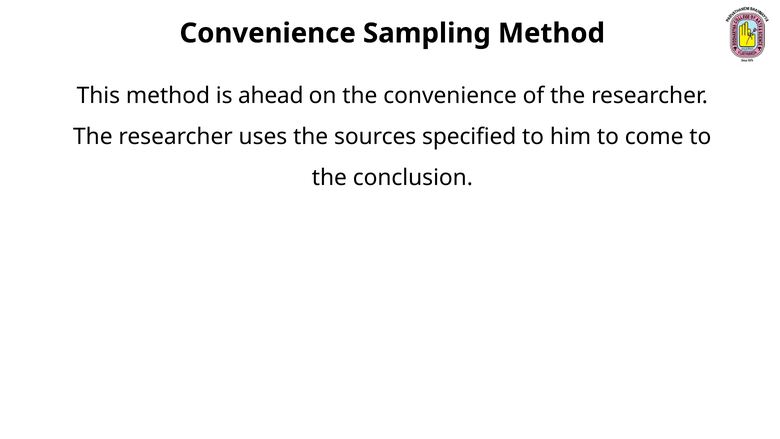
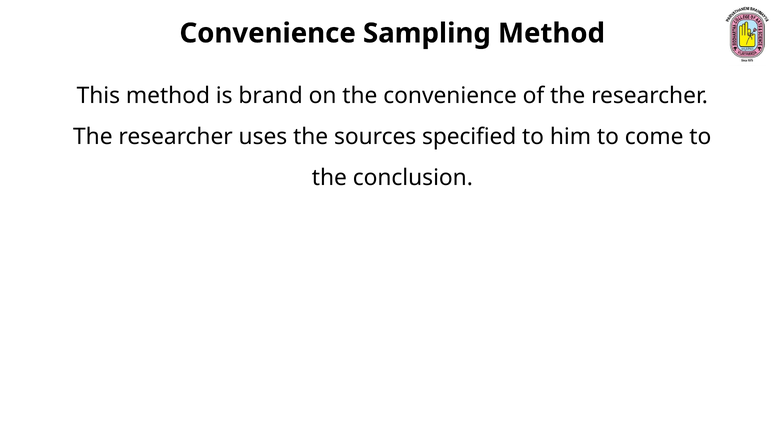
ahead: ahead -> brand
